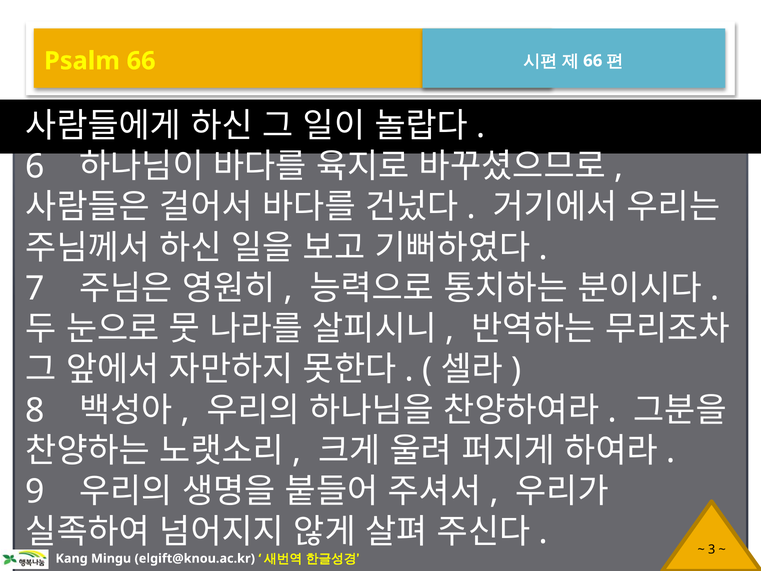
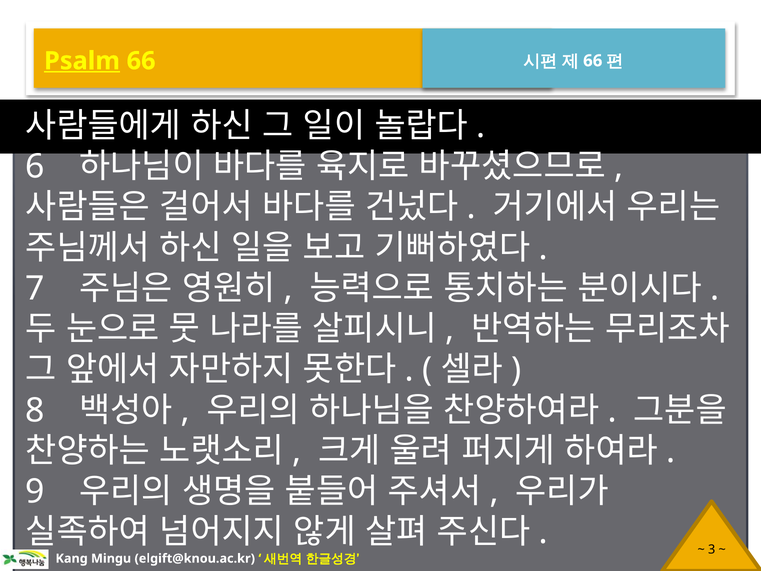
Psalm underline: none -> present
